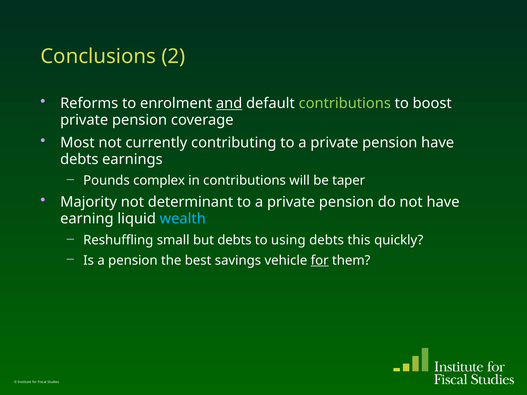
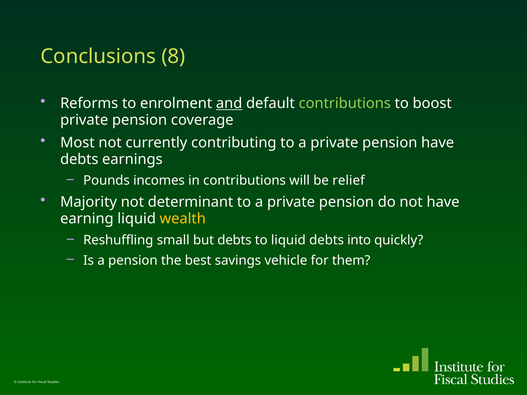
2: 2 -> 8
complex: complex -> incomes
taper: taper -> relief
wealth colour: light blue -> yellow
to using: using -> liquid
this: this -> into
for at (320, 261) underline: present -> none
